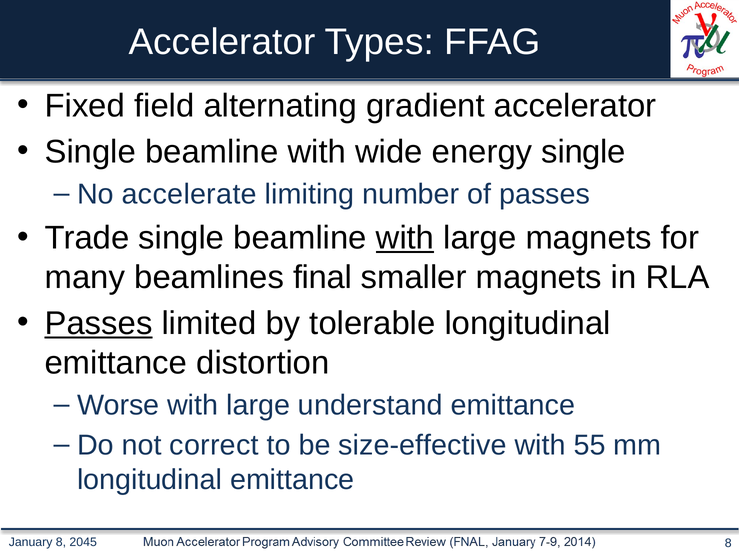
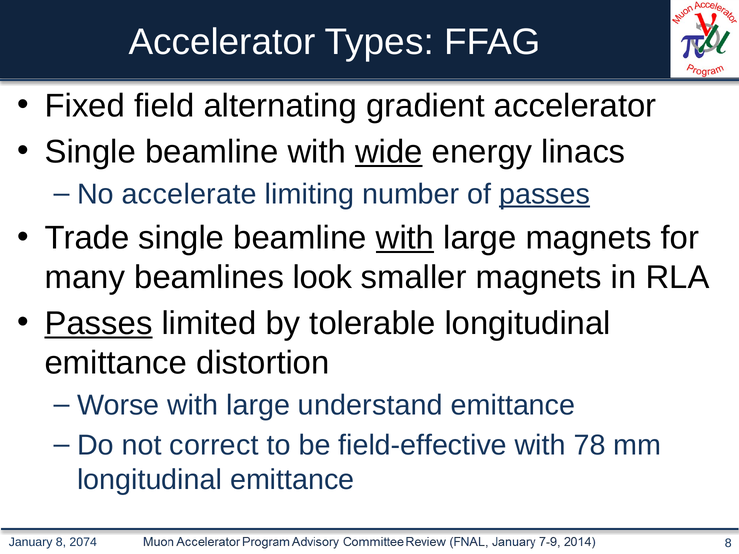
wide underline: none -> present
energy single: single -> linacs
passes at (545, 194) underline: none -> present
final: final -> look
size-effective: size-effective -> field-effective
55: 55 -> 78
2045: 2045 -> 2074
